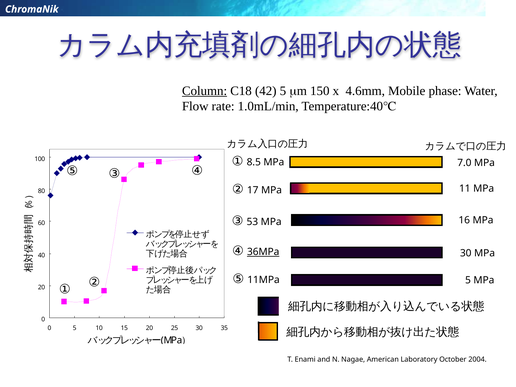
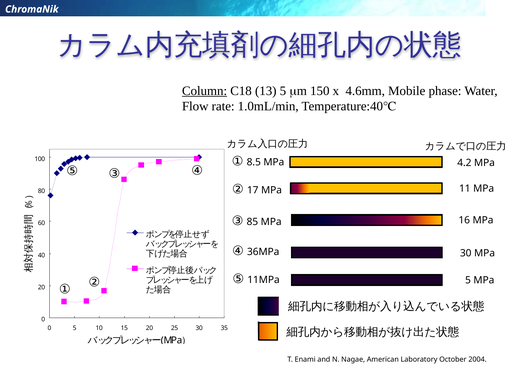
42: 42 -> 13
7.0: 7.0 -> 4.2
53: 53 -> 85
36MPa underline: present -> none
